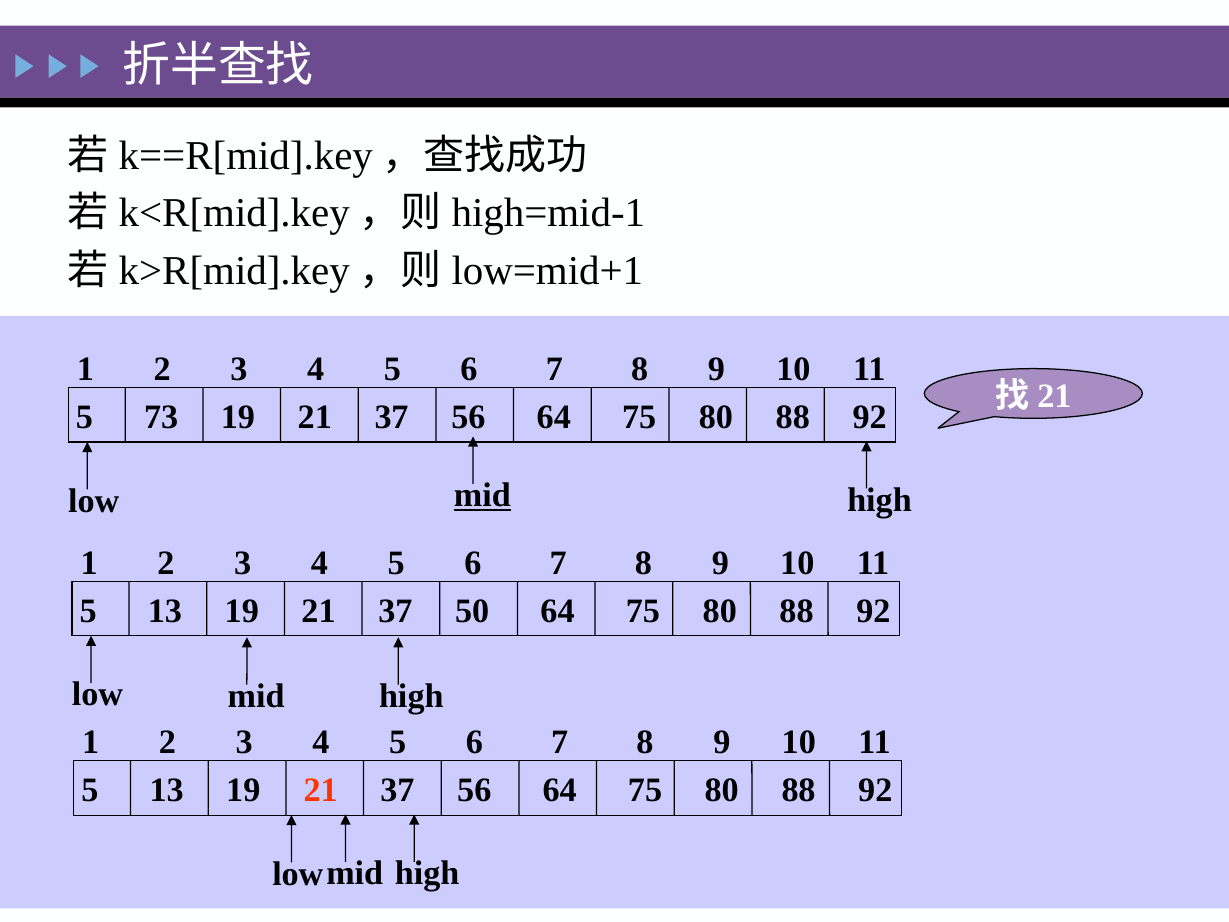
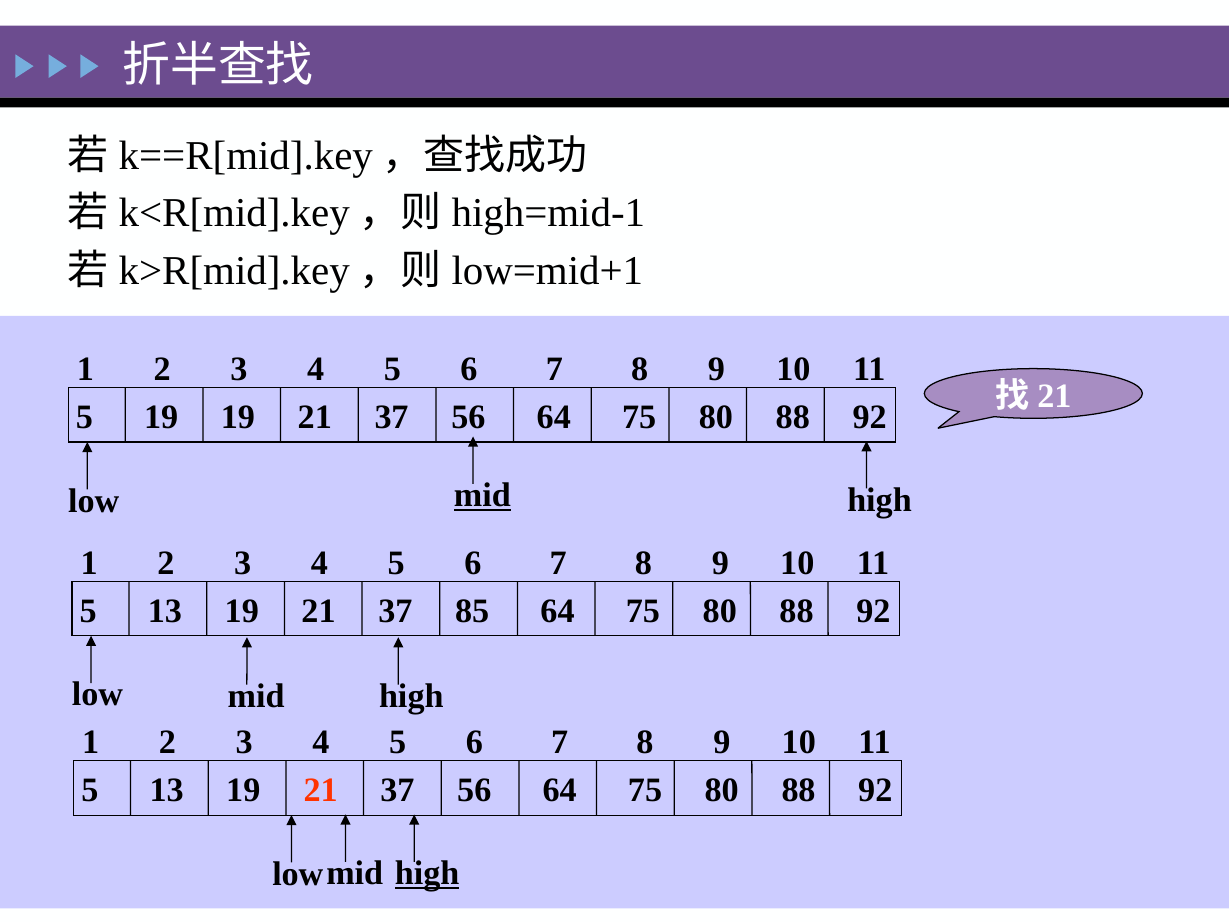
5 73: 73 -> 19
50: 50 -> 85
high at (427, 873) underline: none -> present
